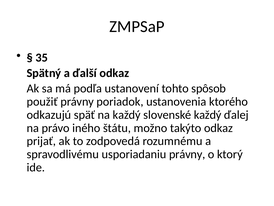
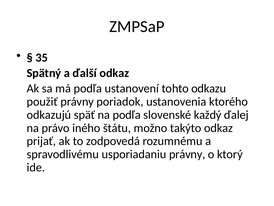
spôsob: spôsob -> odkazu
na každý: každý -> podľa
